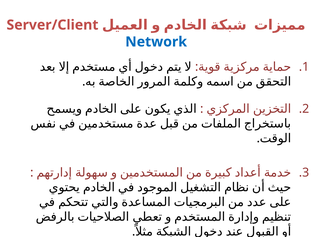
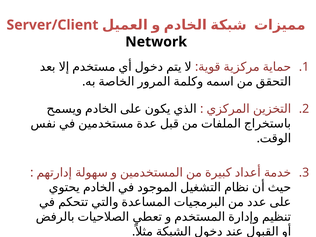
Network colour: blue -> black
